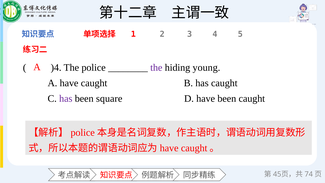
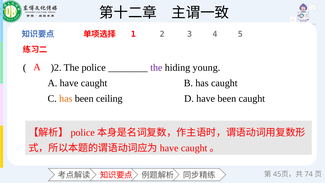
)4: )4 -> )2
has at (66, 98) colour: purple -> orange
square: square -> ceiling
